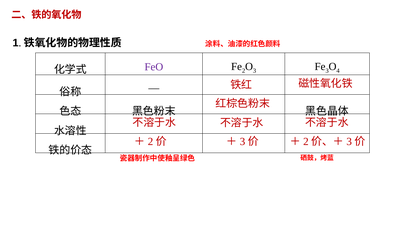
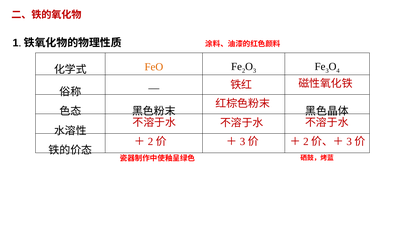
FeO colour: purple -> orange
